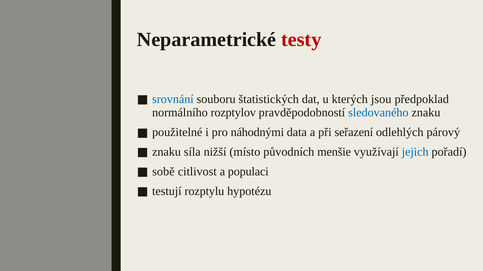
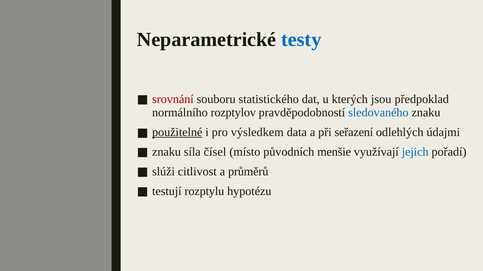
testy colour: red -> blue
srovnání colour: blue -> red
štatistických: štatistických -> statistického
použitelné underline: none -> present
náhodnými: náhodnými -> výsledkem
párový: párový -> údajmi
nižší: nižší -> čísel
sobě: sobě -> slúži
populaci: populaci -> průměrů
